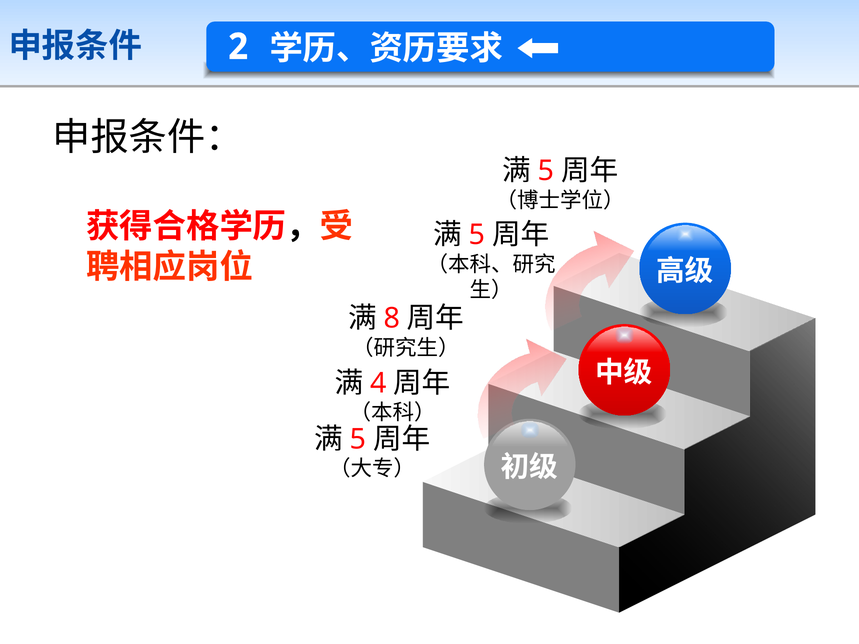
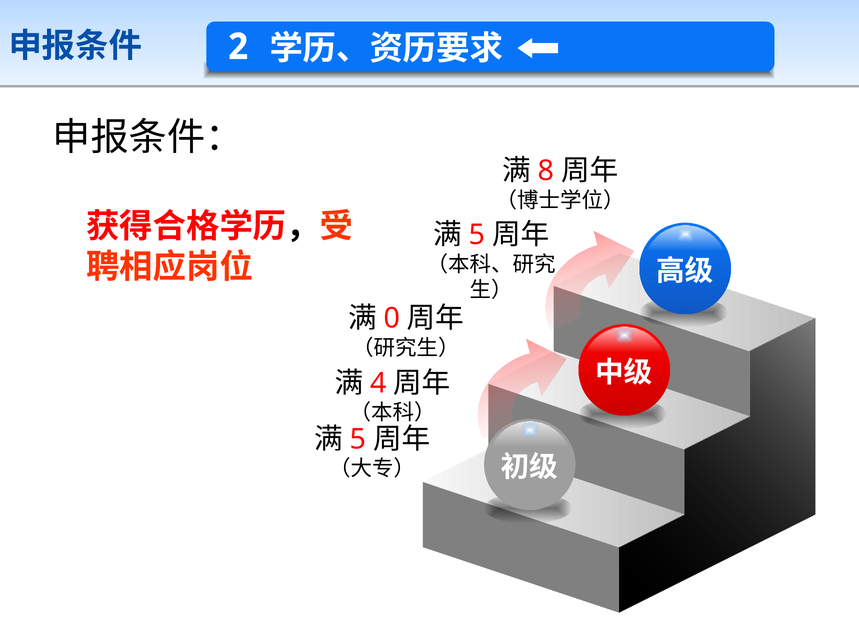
5 at (546, 171): 5 -> 8
8: 8 -> 0
